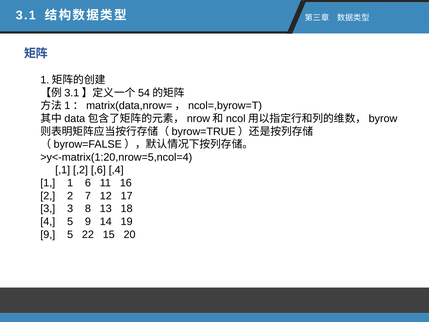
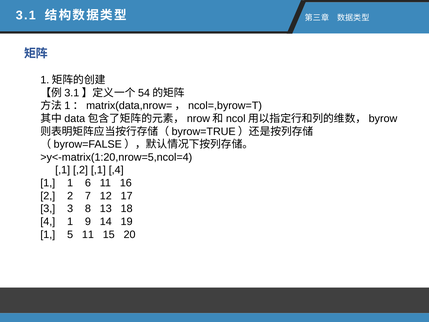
,2 ,6: ,6 -> ,1
4 5: 5 -> 1
9 at (48, 234): 9 -> 1
5 22: 22 -> 11
